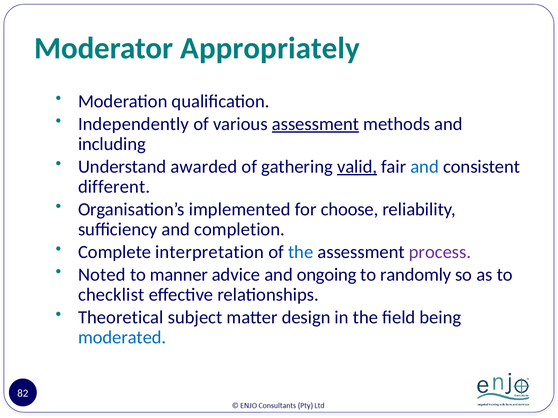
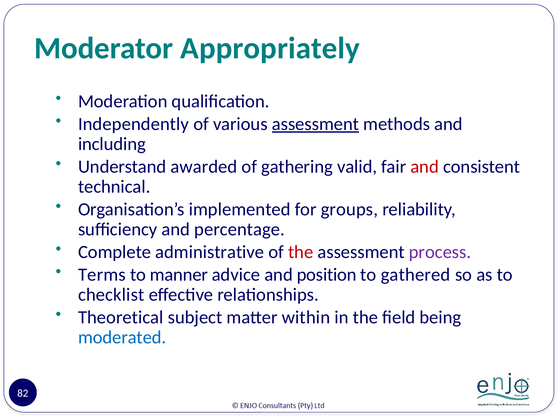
valid underline: present -> none
and at (425, 167) colour: blue -> red
different: different -> technical
choose: choose -> groups
completion: completion -> percentage
interpretation: interpretation -> administrative
the at (301, 252) colour: blue -> red
Noted: Noted -> Terms
ongoing: ongoing -> position
randomly: randomly -> gathered
design: design -> within
